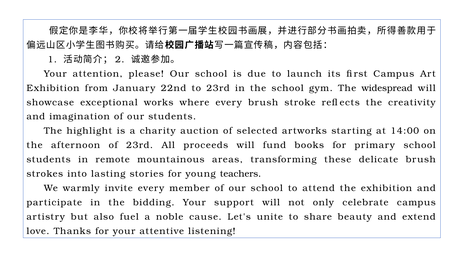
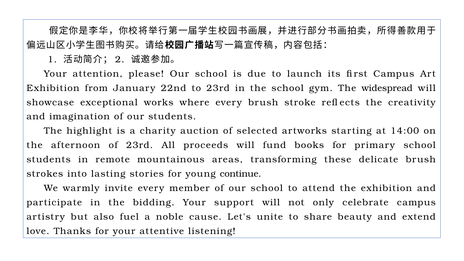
teachers: teachers -> continue
